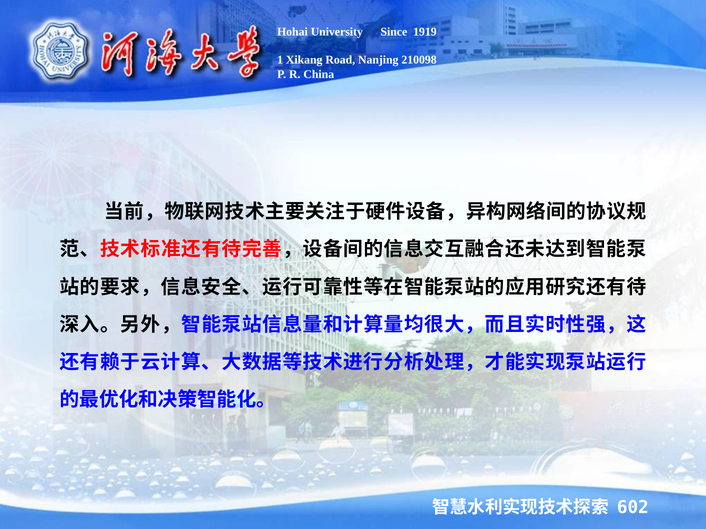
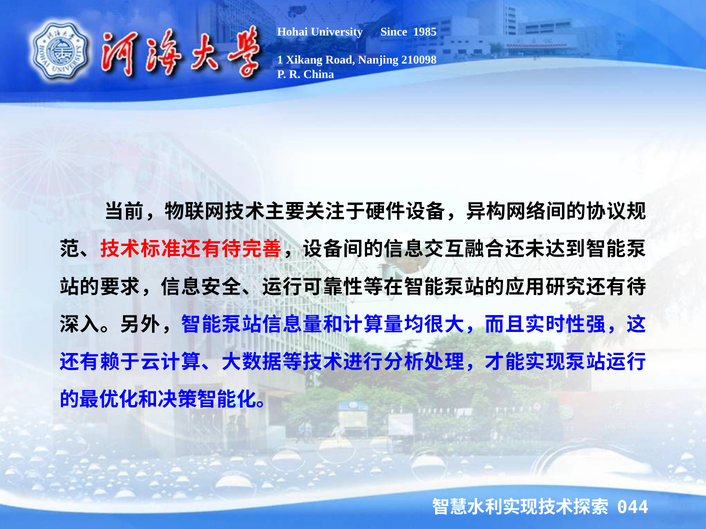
1919: 1919 -> 1985
602: 602 -> 044
